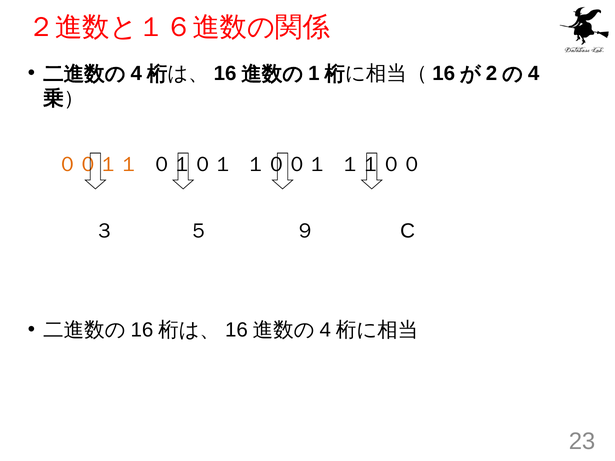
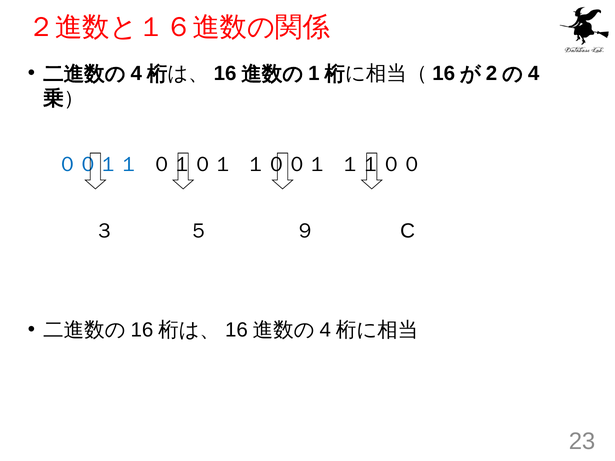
００１１ colour: orange -> blue
